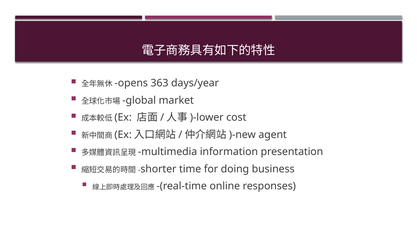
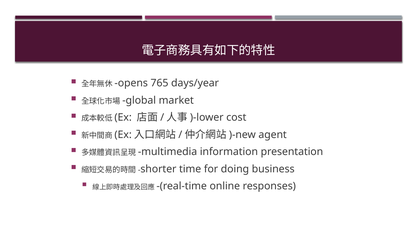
363: 363 -> 765
